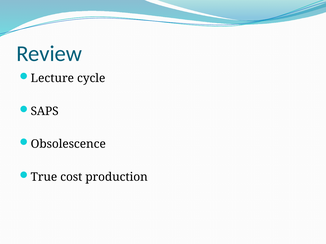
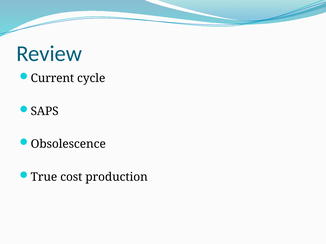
Lecture: Lecture -> Current
